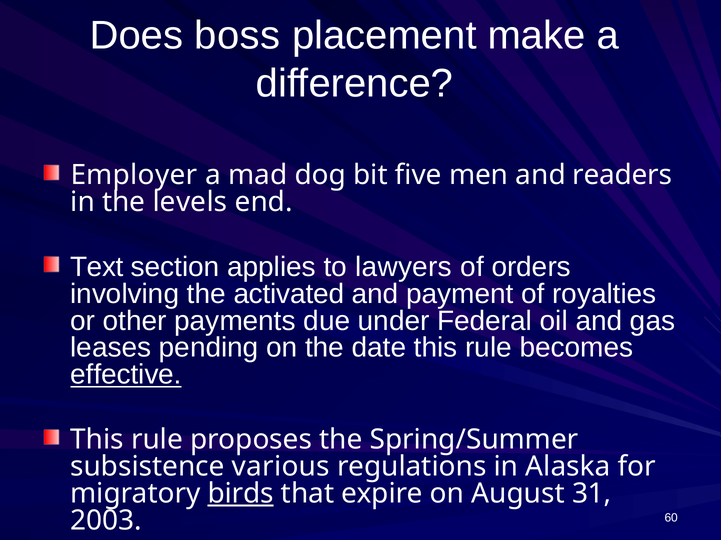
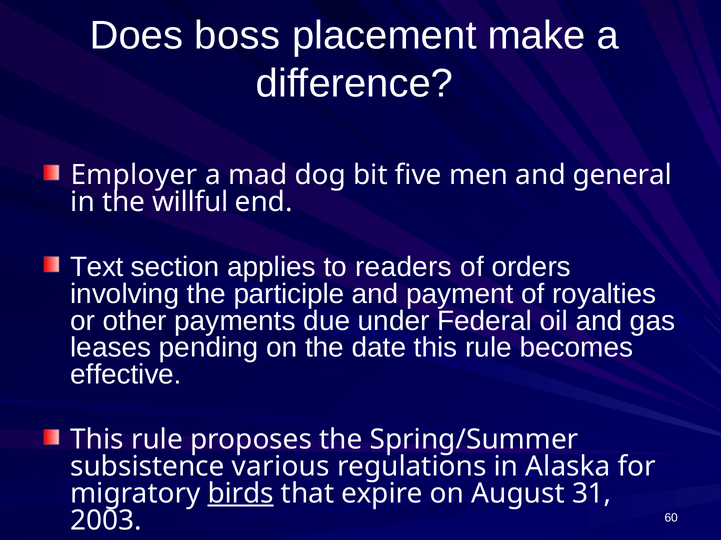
readers: readers -> general
levels: levels -> willful
lawyers: lawyers -> readers
activated: activated -> participle
effective underline: present -> none
